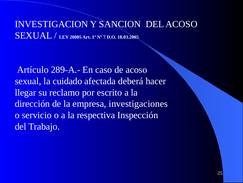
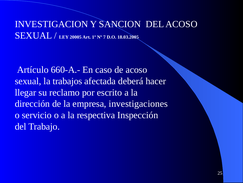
289-A.-: 289-A.- -> 660-A.-
cuidado: cuidado -> trabajos
